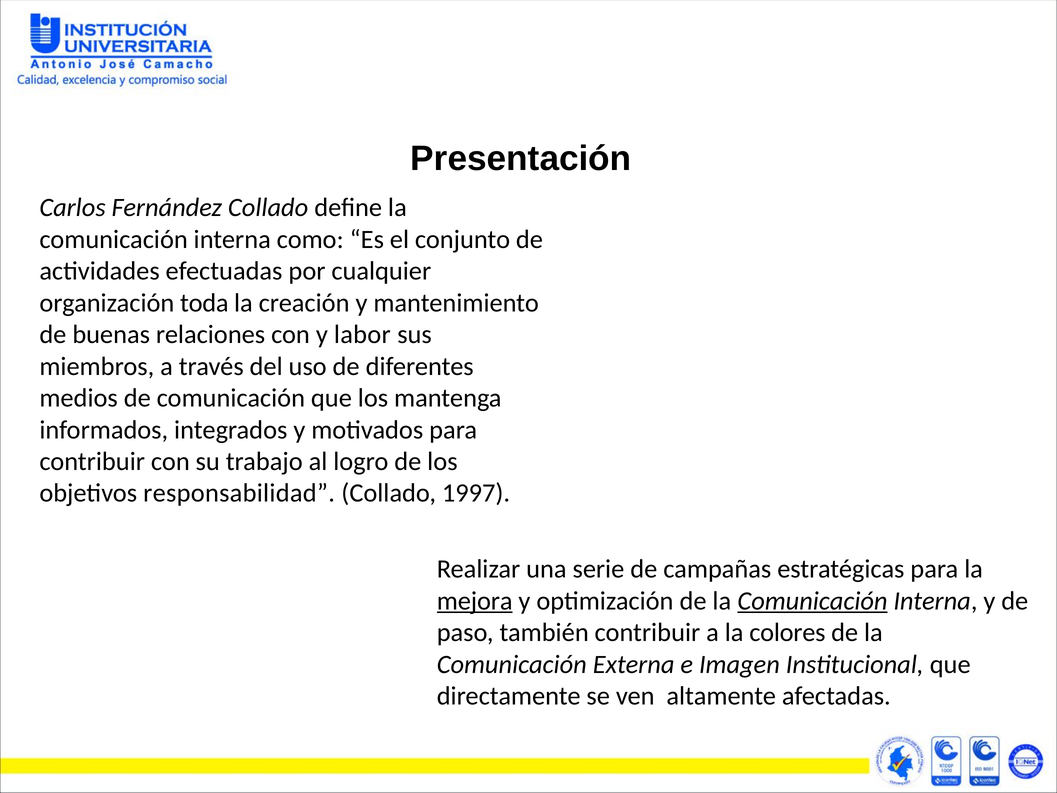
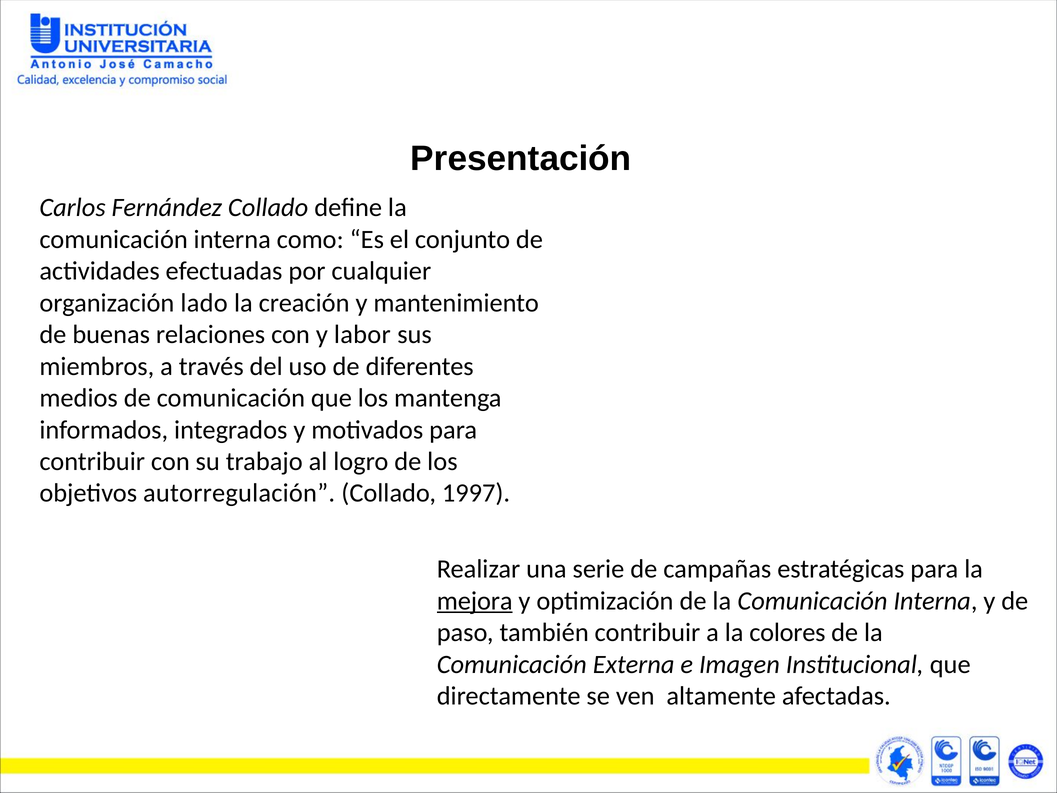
toda: toda -> lado
responsabilidad: responsabilidad -> autorregulación
Comunicación at (813, 601) underline: present -> none
